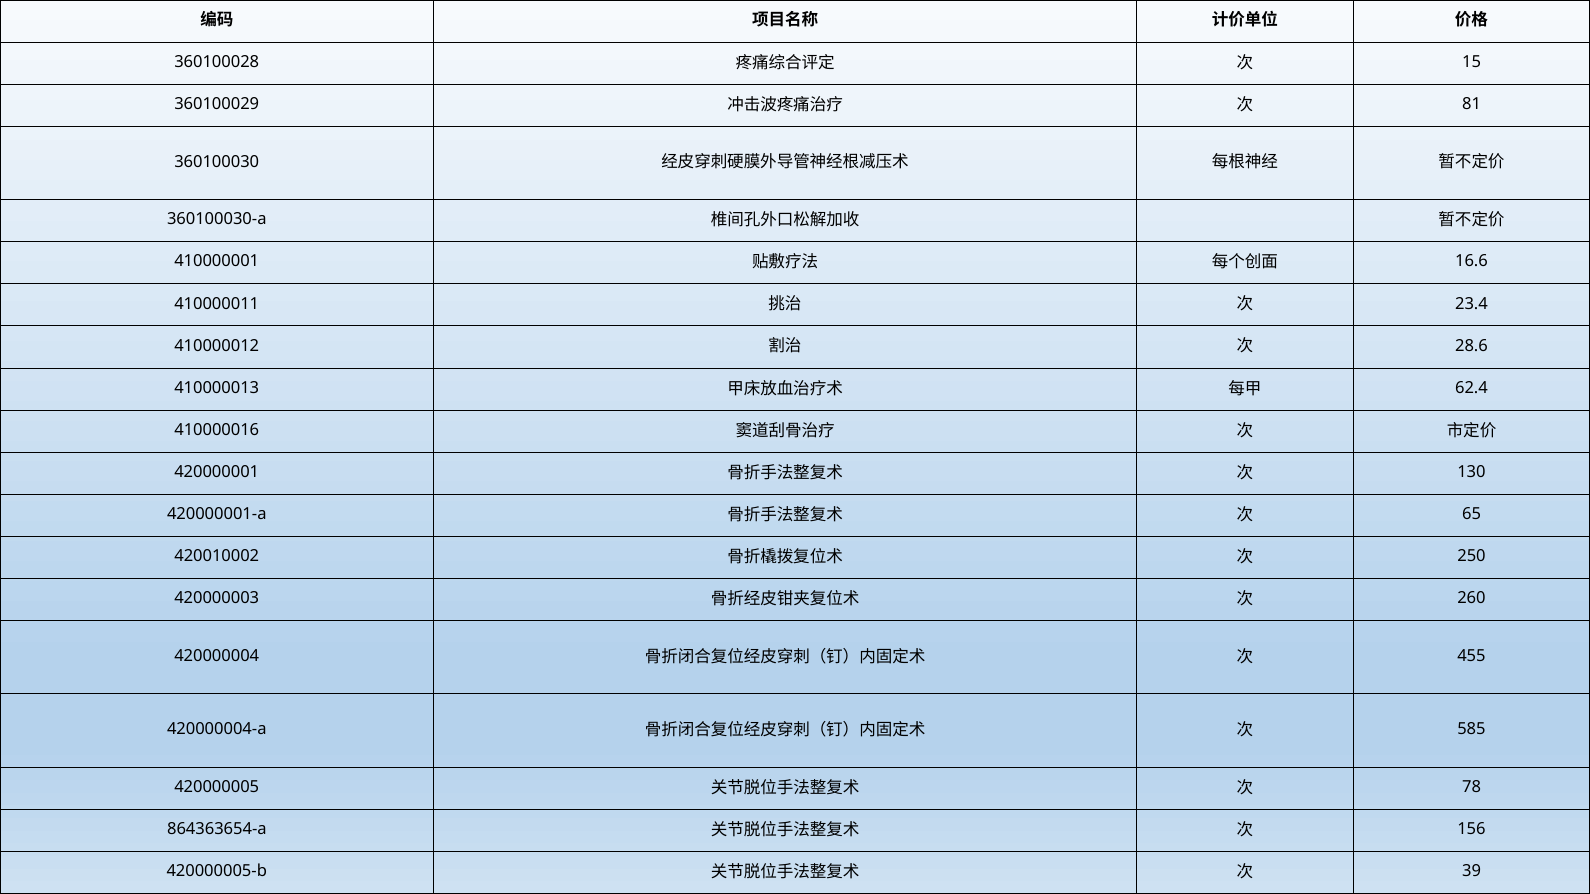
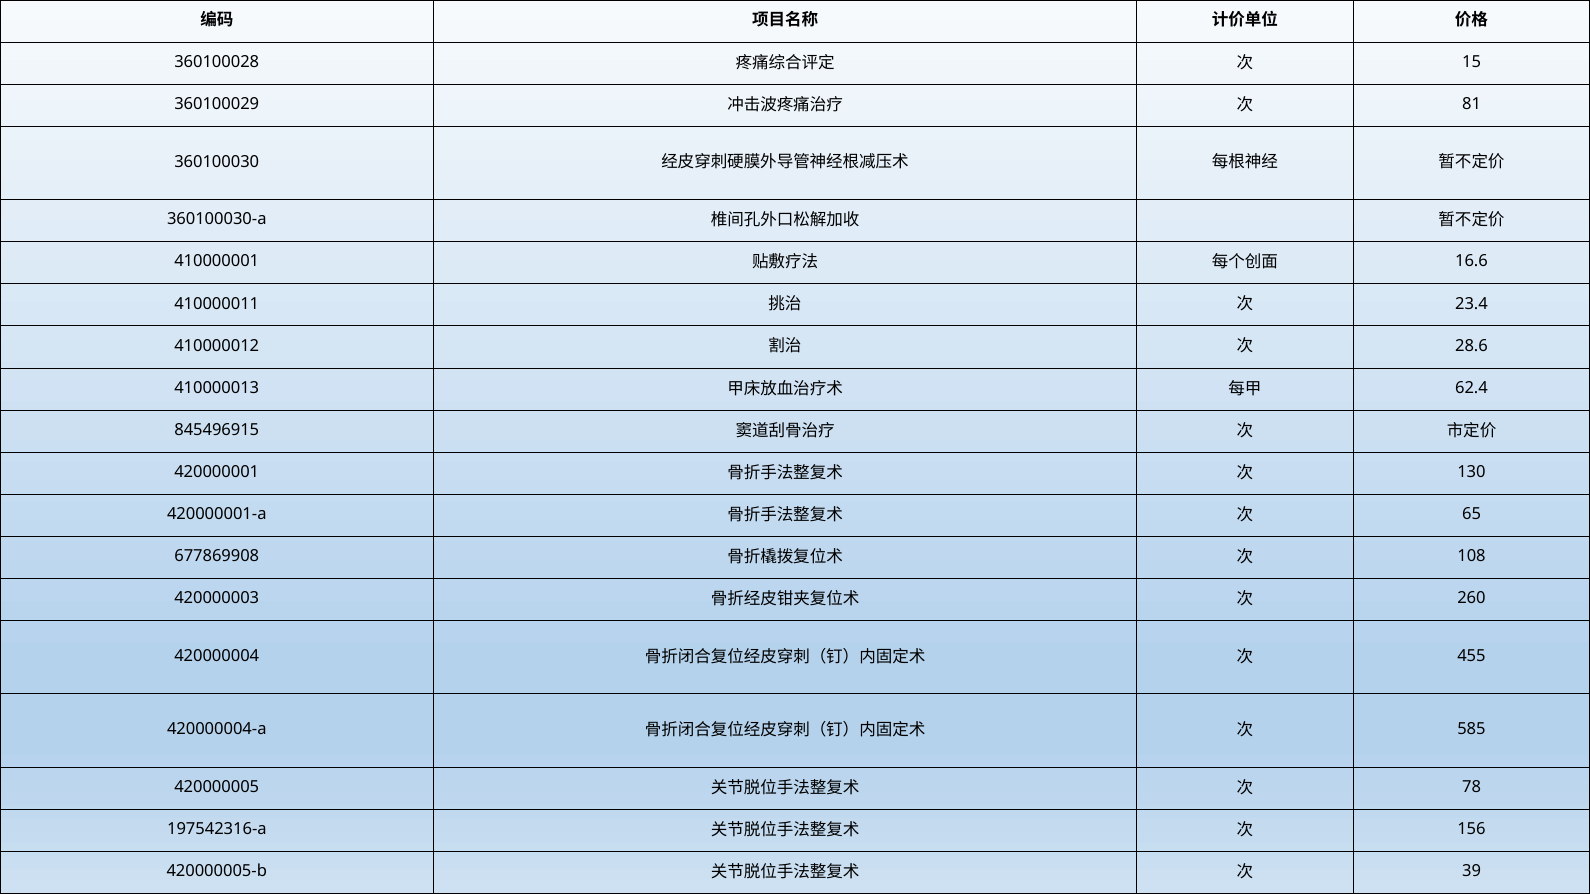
410000016: 410000016 -> 845496915
420010002: 420010002 -> 677869908
250: 250 -> 108
864363654-a: 864363654-a -> 197542316-a
